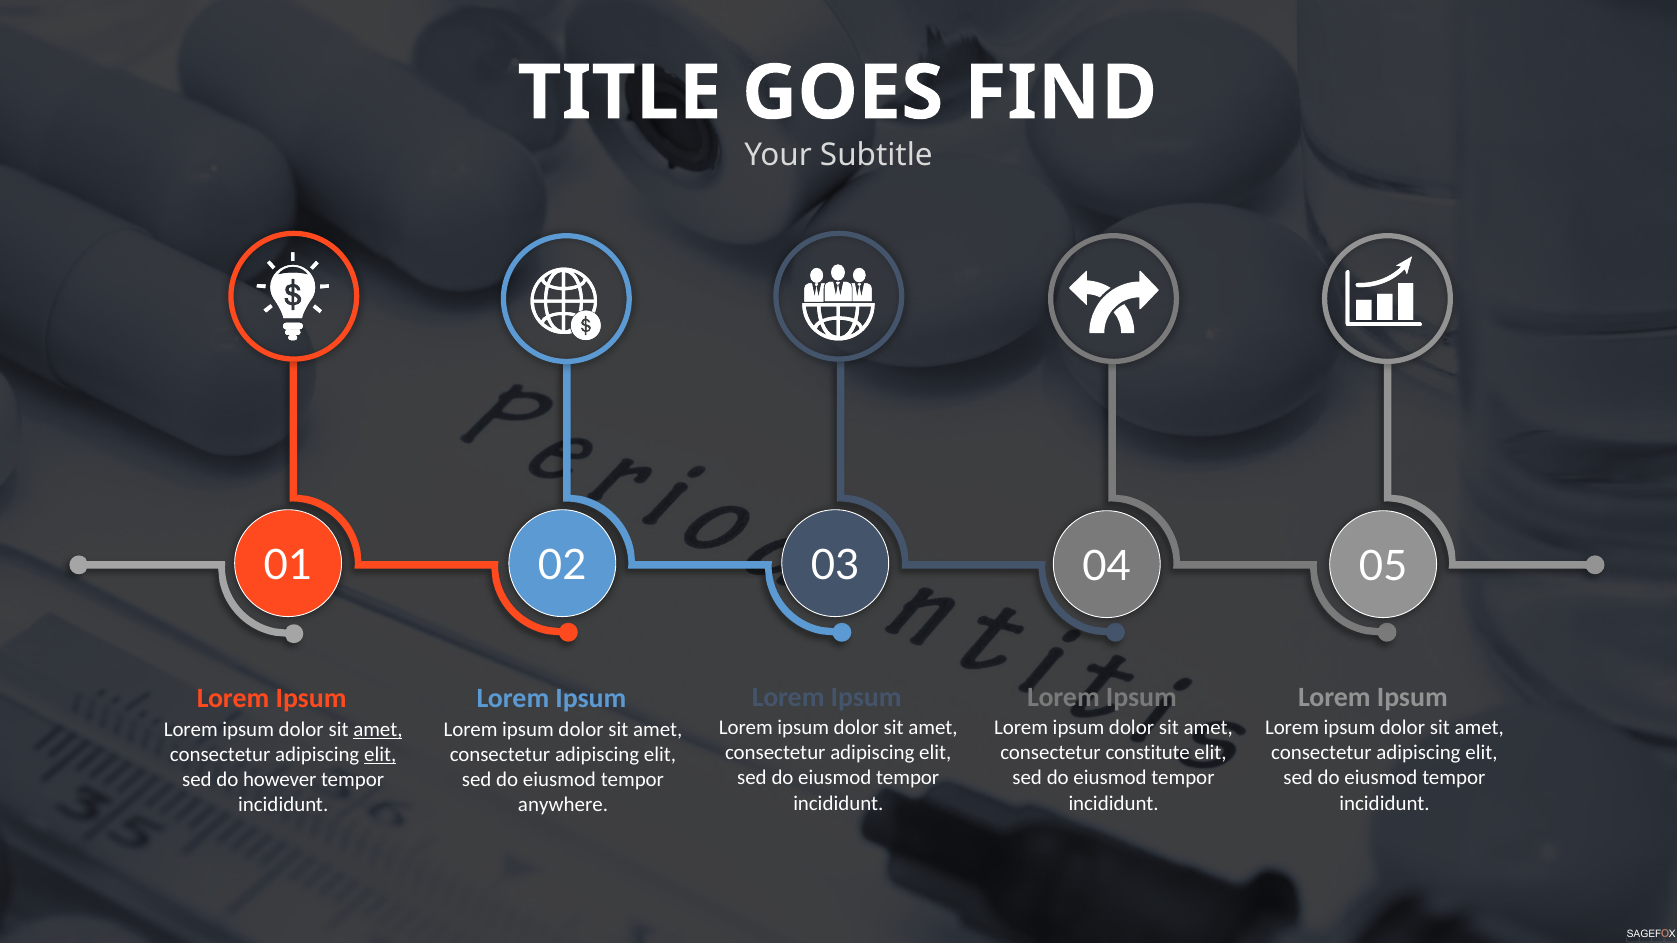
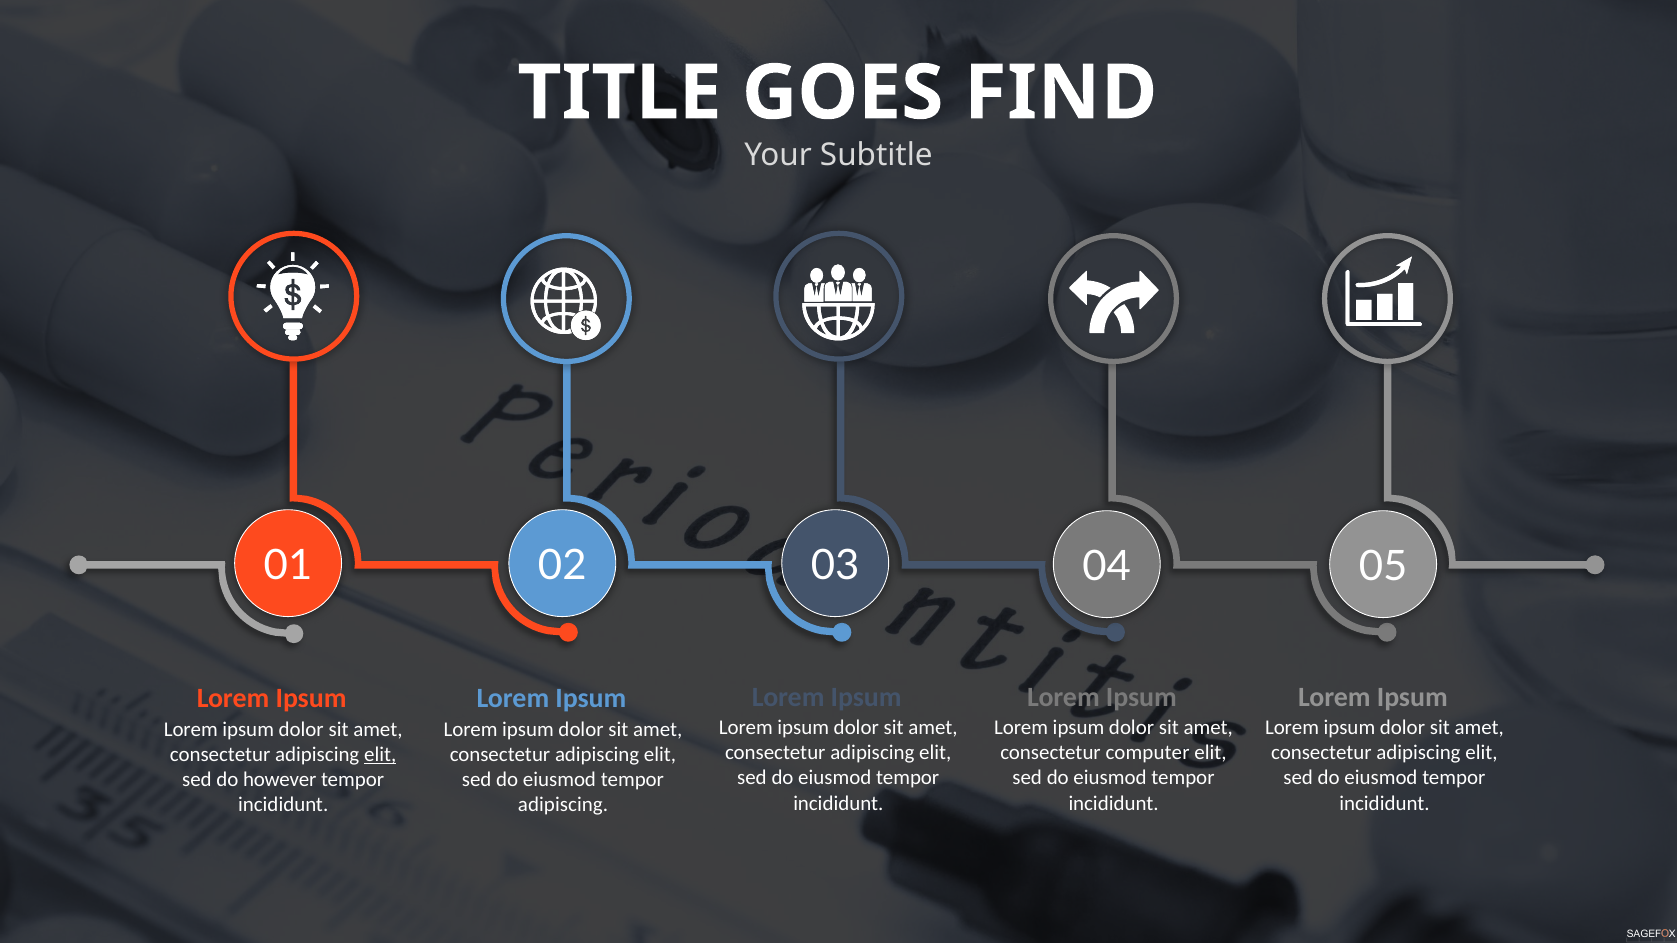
amet at (378, 730) underline: present -> none
constitute: constitute -> computer
anywhere at (563, 805): anywhere -> adipiscing
